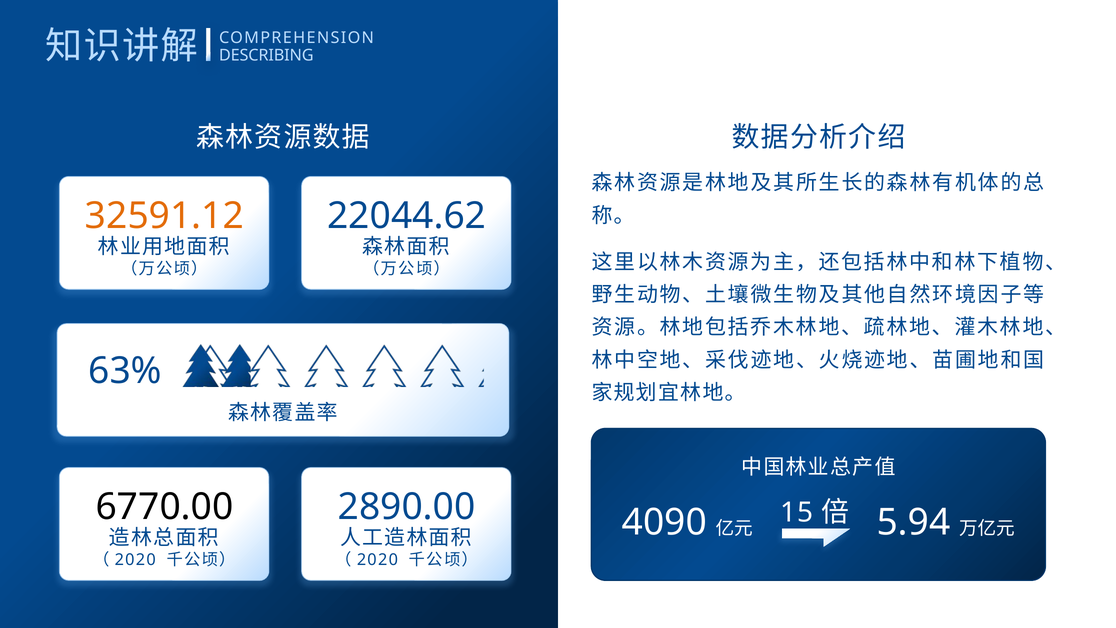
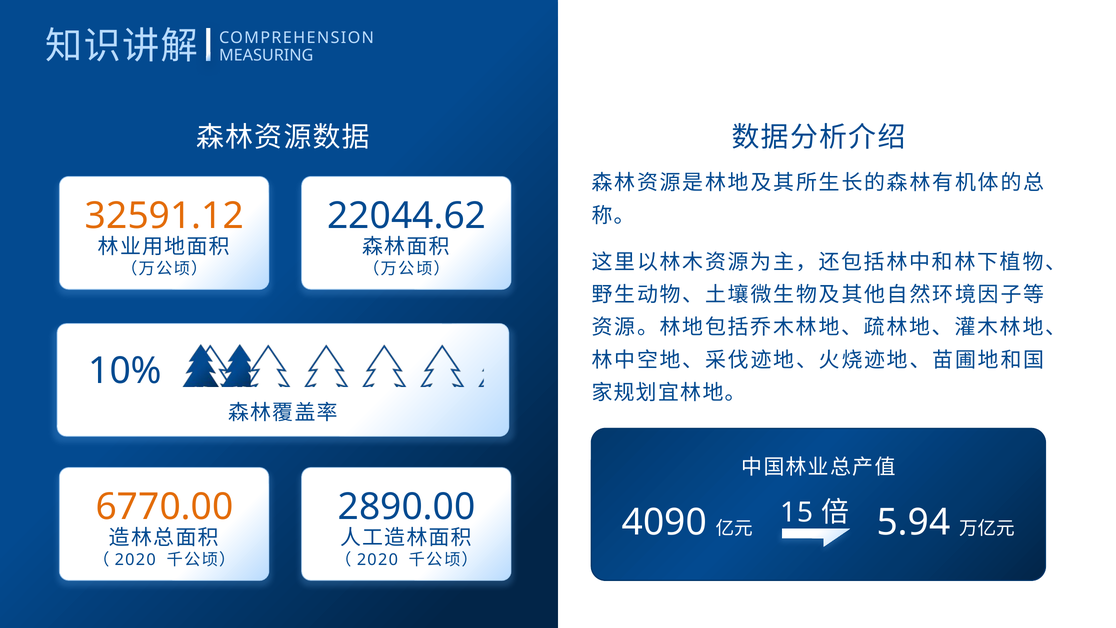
DESCRIBING: DESCRIBING -> MEASURING
63%: 63% -> 10%
6770.00 colour: black -> orange
